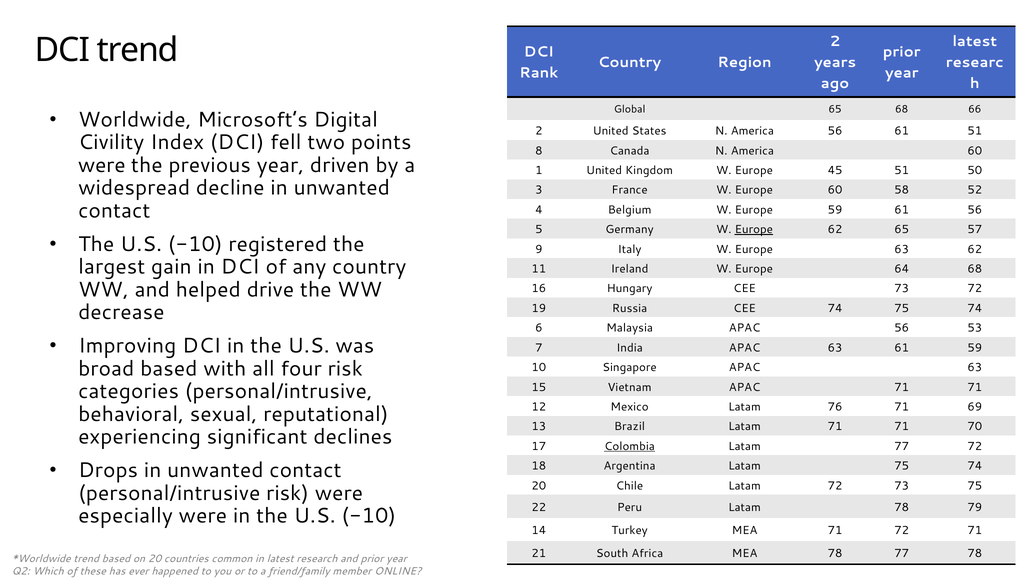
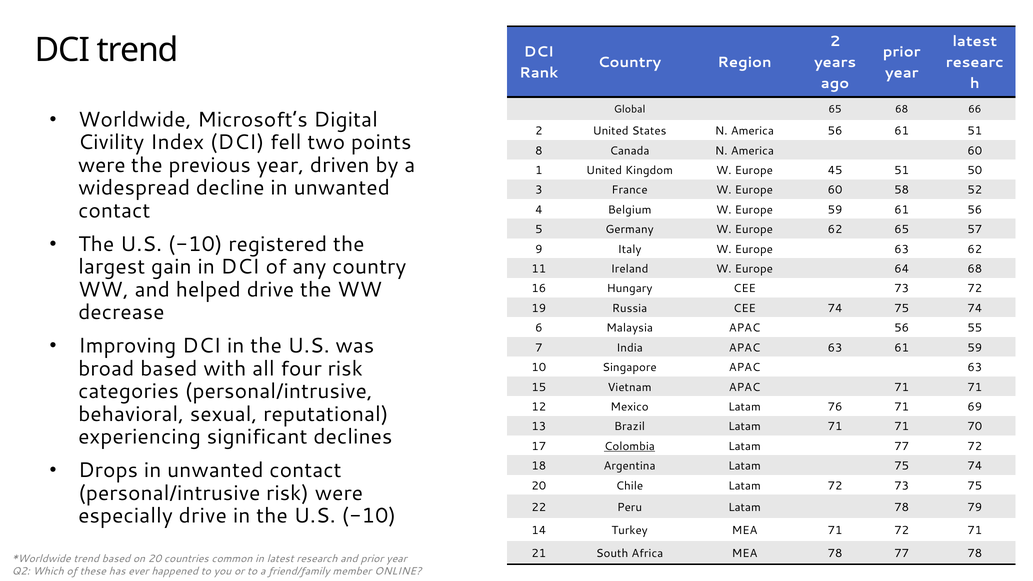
Europe at (754, 230) underline: present -> none
53: 53 -> 55
especially were: were -> drive
